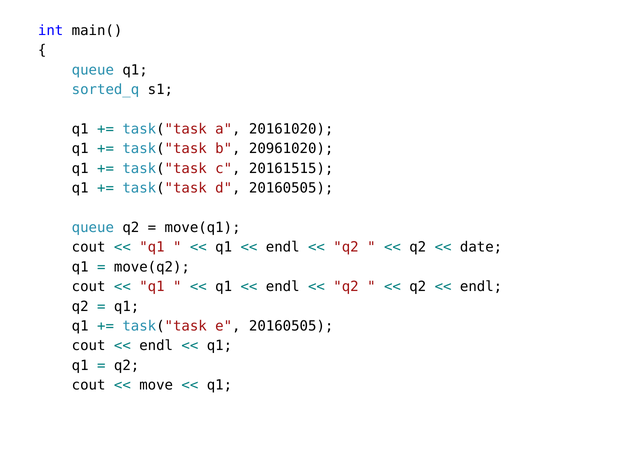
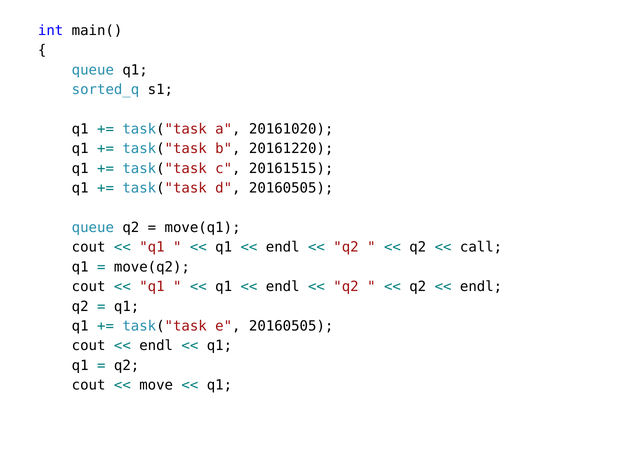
20961020: 20961020 -> 20161220
date: date -> call
